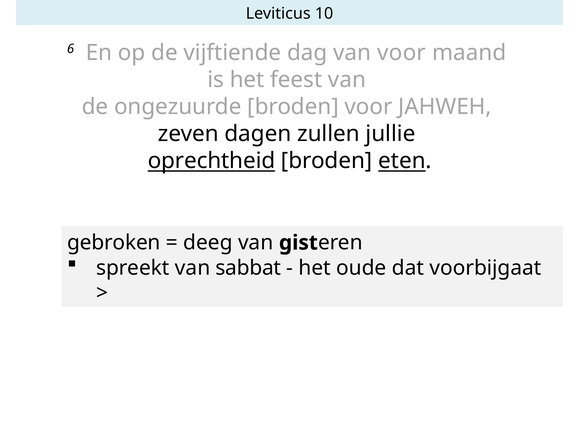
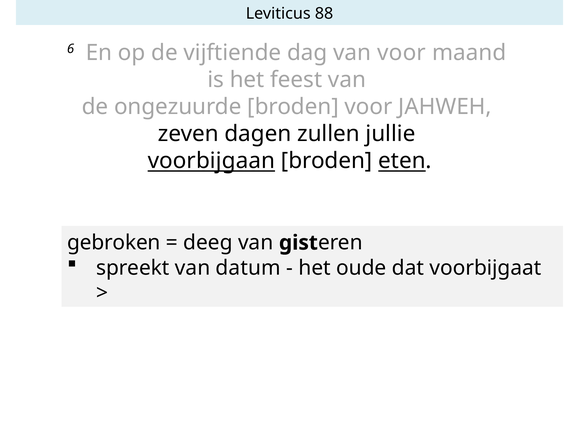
10: 10 -> 88
oprechtheid: oprechtheid -> voorbijgaan
sabbat: sabbat -> datum
